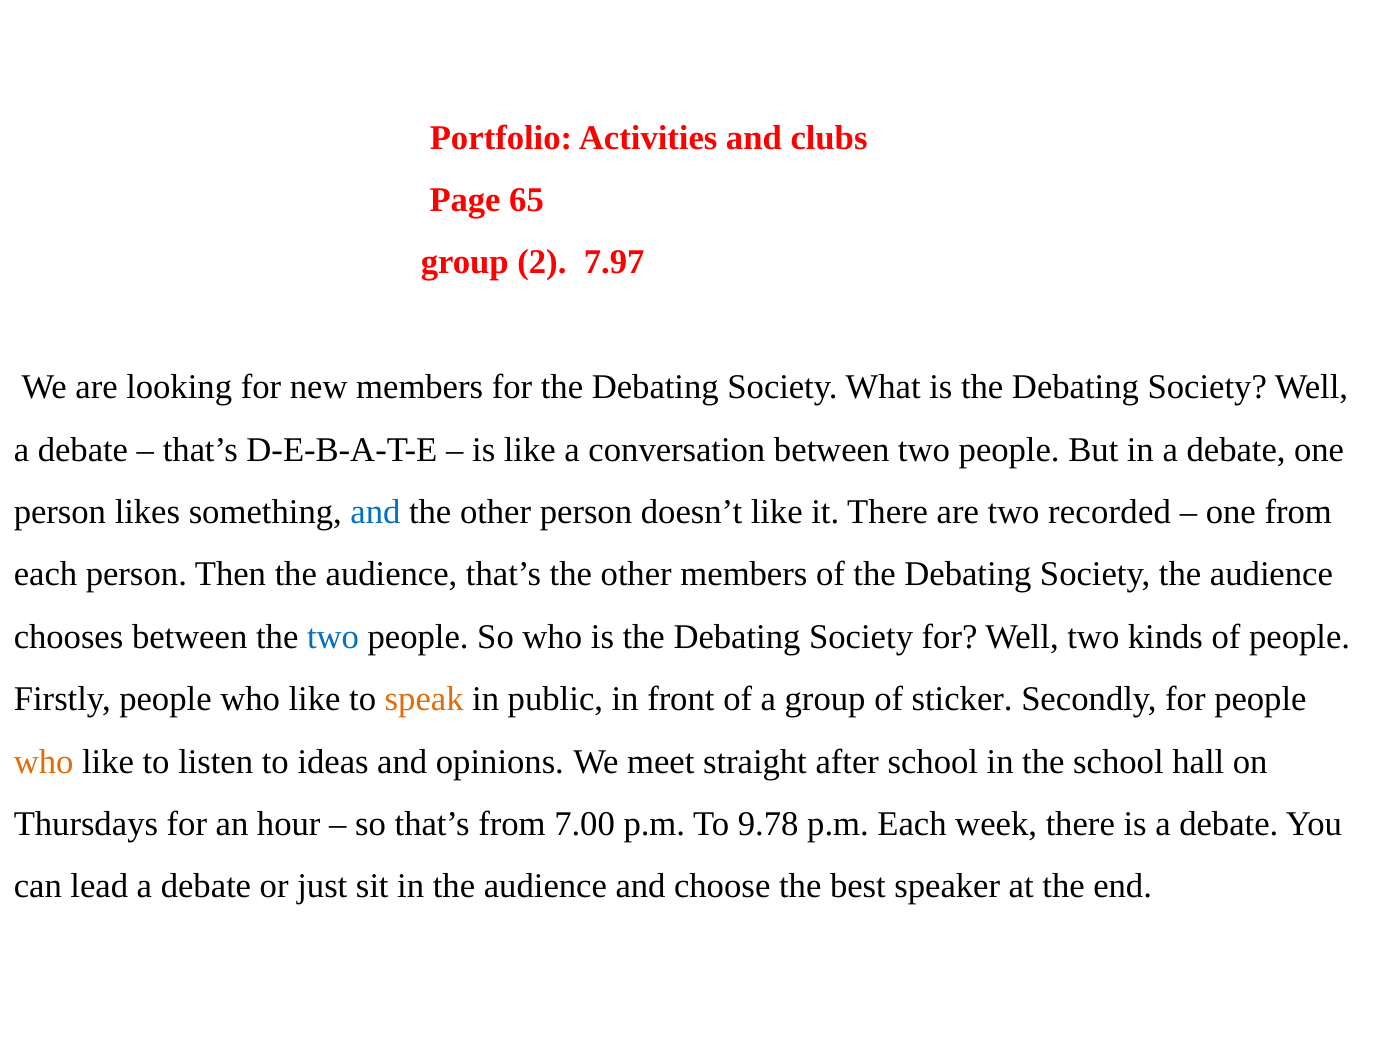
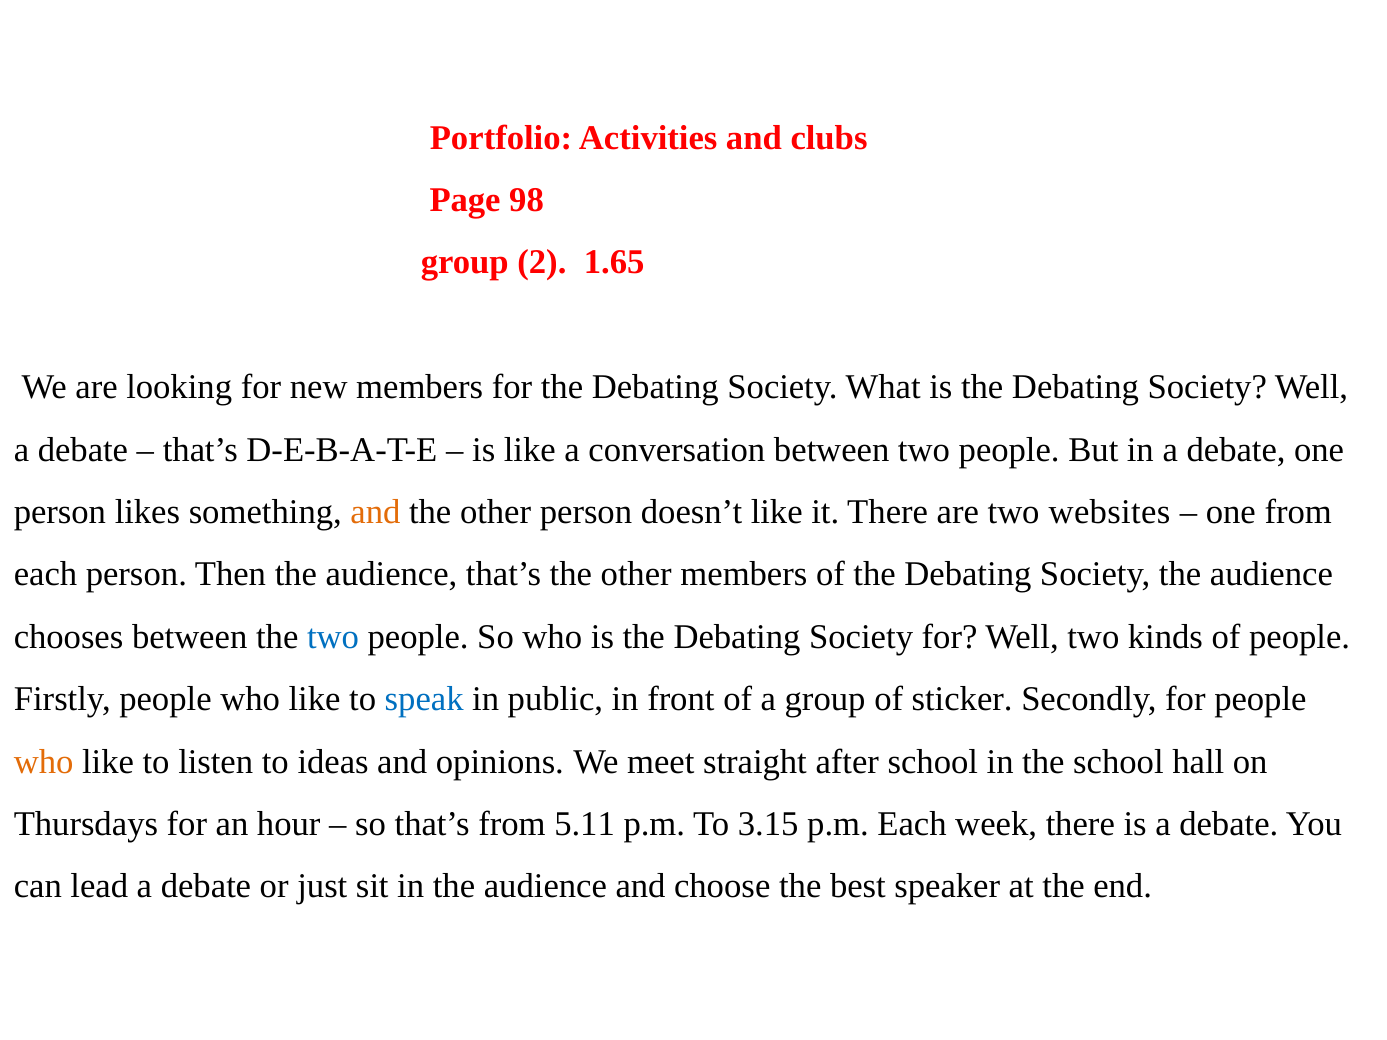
65: 65 -> 98
7.97: 7.97 -> 1.65
and at (375, 512) colour: blue -> orange
recorded: recorded -> websites
speak colour: orange -> blue
7.00: 7.00 -> 5.11
9.78: 9.78 -> 3.15
